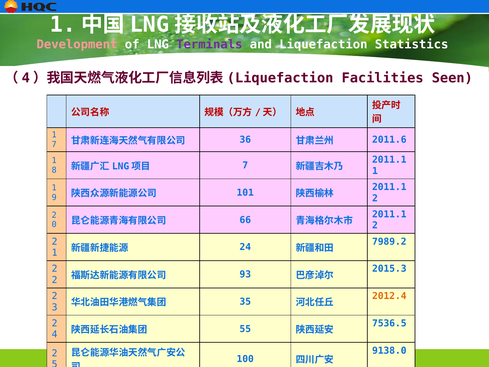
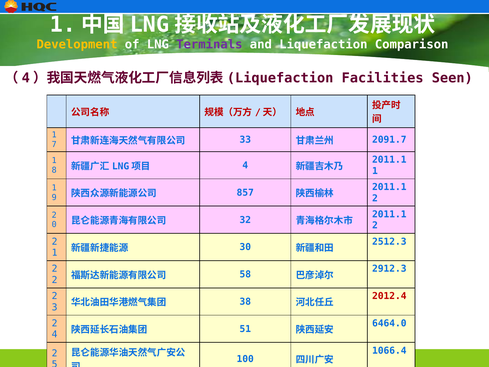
Development colour: pink -> yellow
Statistics: Statistics -> Comparison
36: 36 -> 33
2011.6: 2011.6 -> 2091.7
7 at (245, 165): 7 -> 4
101: 101 -> 857
66: 66 -> 32
7989.2: 7989.2 -> 2512.3
24: 24 -> 30
2015.3: 2015.3 -> 2912.3
93: 93 -> 58
2012.4 colour: orange -> red
35: 35 -> 38
7536.5: 7536.5 -> 6464.0
55: 55 -> 51
9138.0: 9138.0 -> 1066.4
